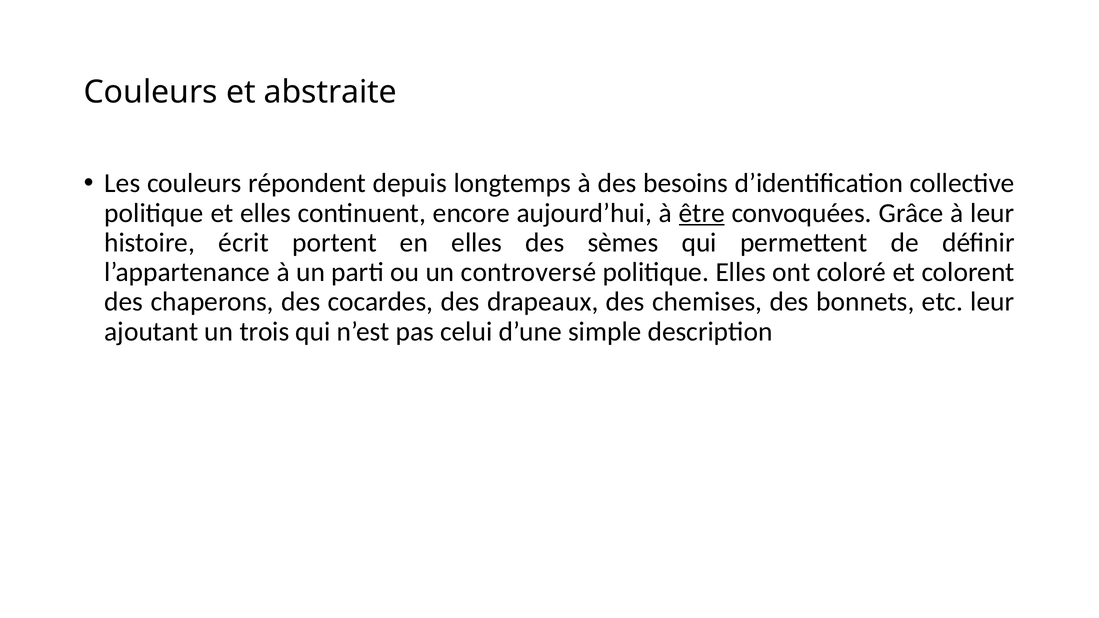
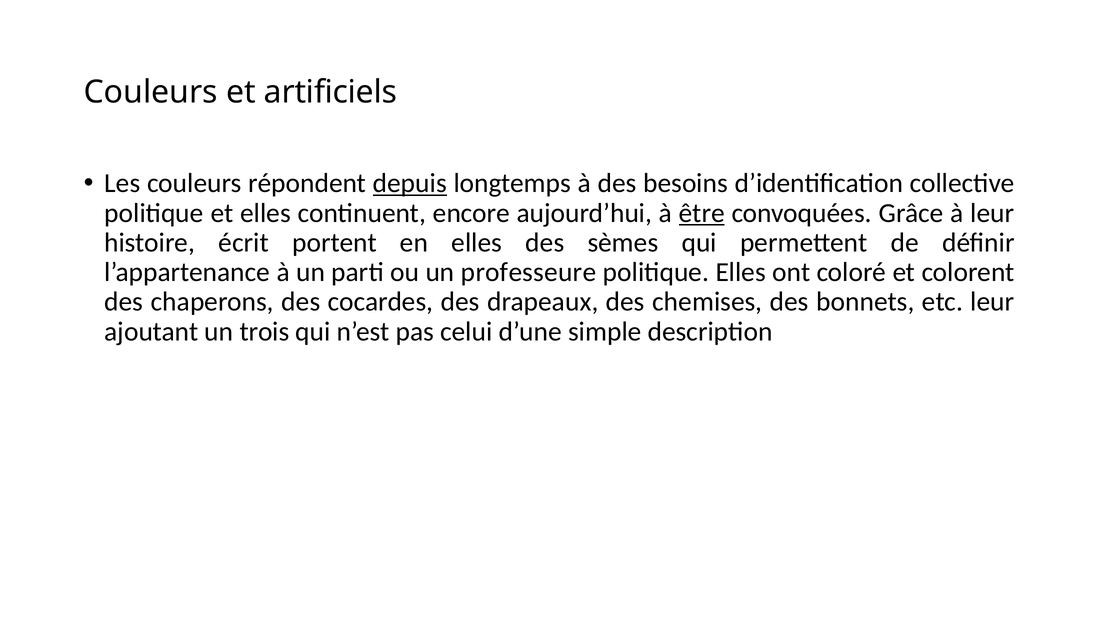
abstraite: abstraite -> artificiels
depuis underline: none -> present
controversé: controversé -> professeure
